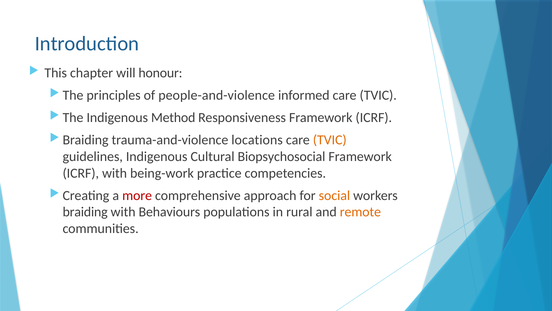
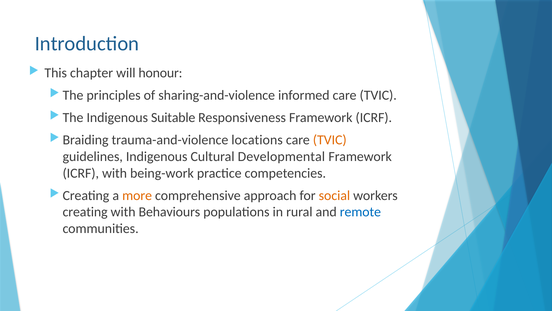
people-and-violence: people-and-violence -> sharing-and-violence
Method: Method -> Suitable
Biopsychosocial: Biopsychosocial -> Developmental
more colour: red -> orange
braiding: braiding -> creating
remote colour: orange -> blue
